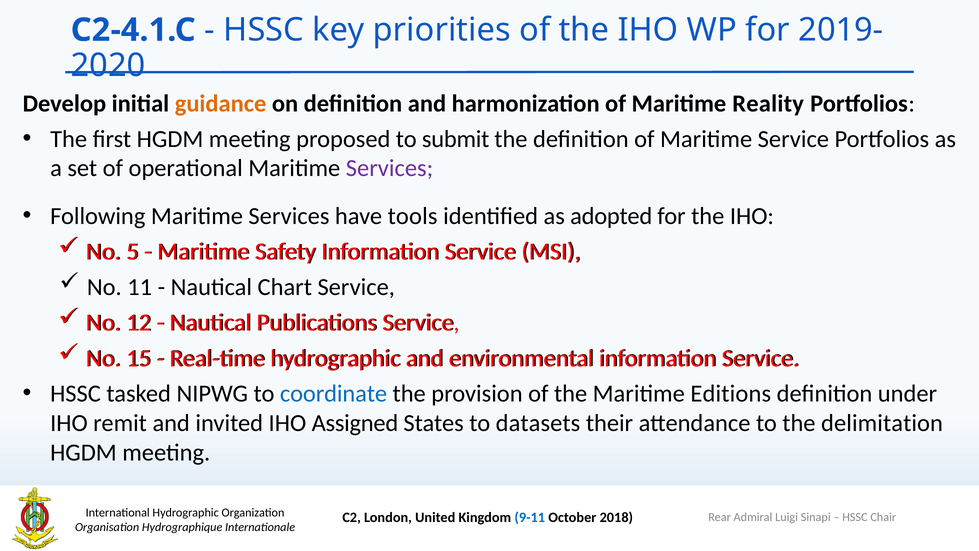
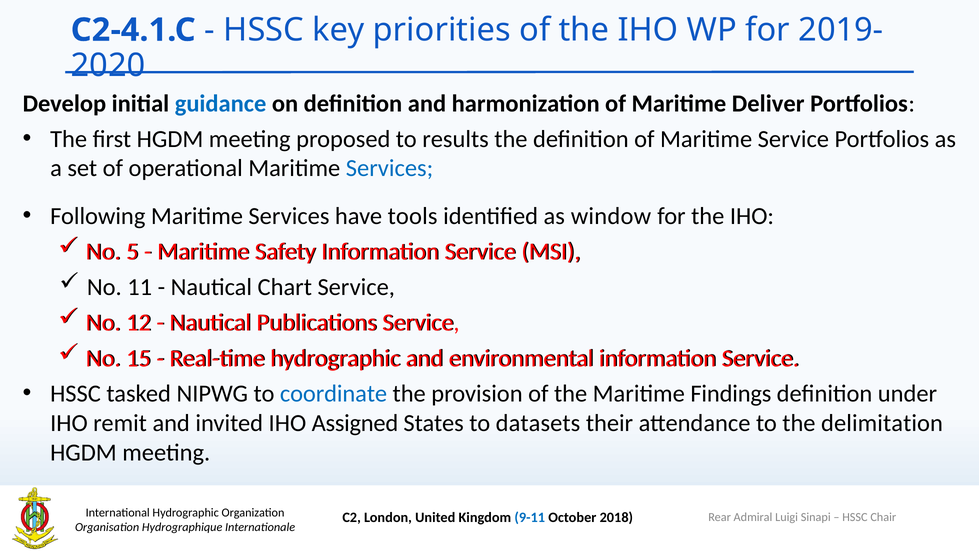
guidance colour: orange -> blue
Reality: Reality -> Deliver
submit: submit -> results
Services at (390, 168) colour: purple -> blue
adopted: adopted -> window
Editions: Editions -> Findings
